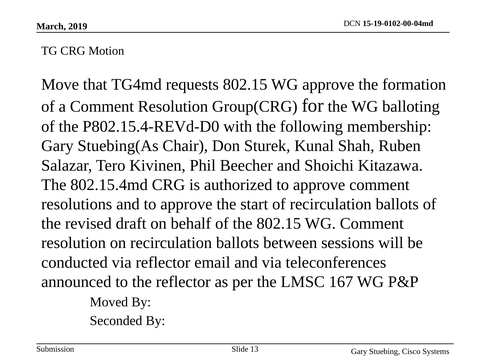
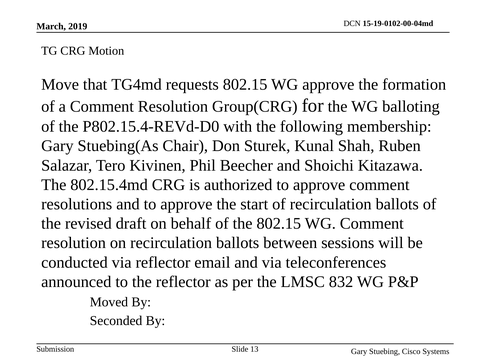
167: 167 -> 832
